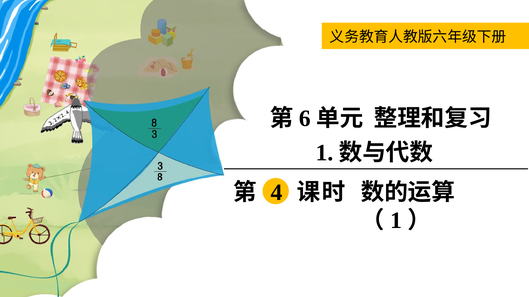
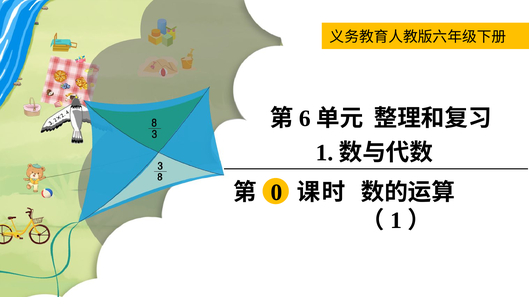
4: 4 -> 0
